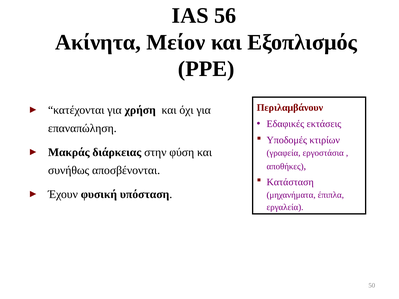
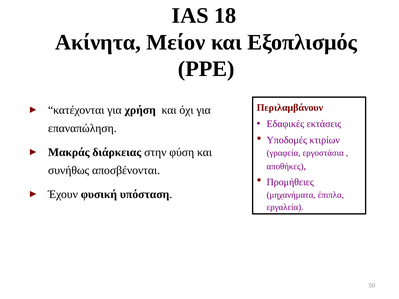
56: 56 -> 18
Κατάσταση: Κατάσταση -> Προμήθειες
